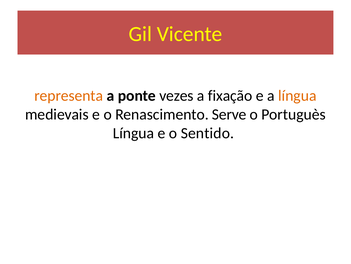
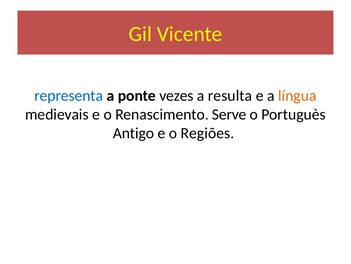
representa colour: orange -> blue
fixação: fixação -> resulta
Língua at (133, 133): Língua -> Antigo
Sentido: Sentido -> Regiões
